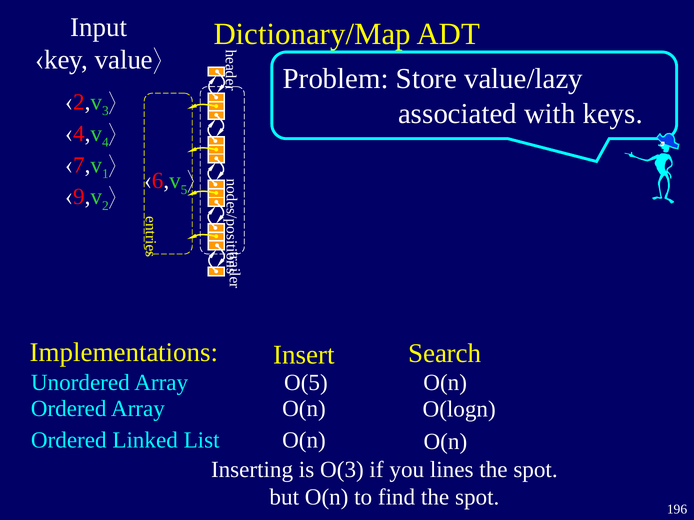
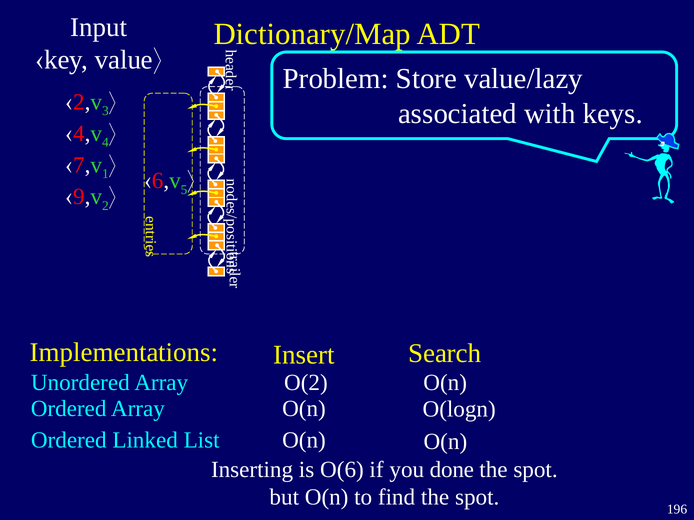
O(5: O(5 -> O(2
O(3: O(3 -> O(6
lines: lines -> done
